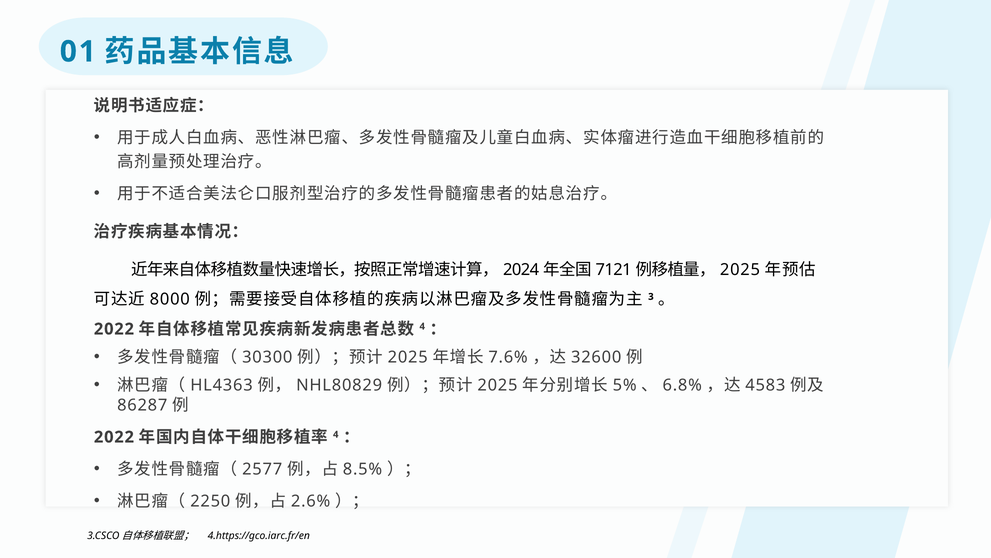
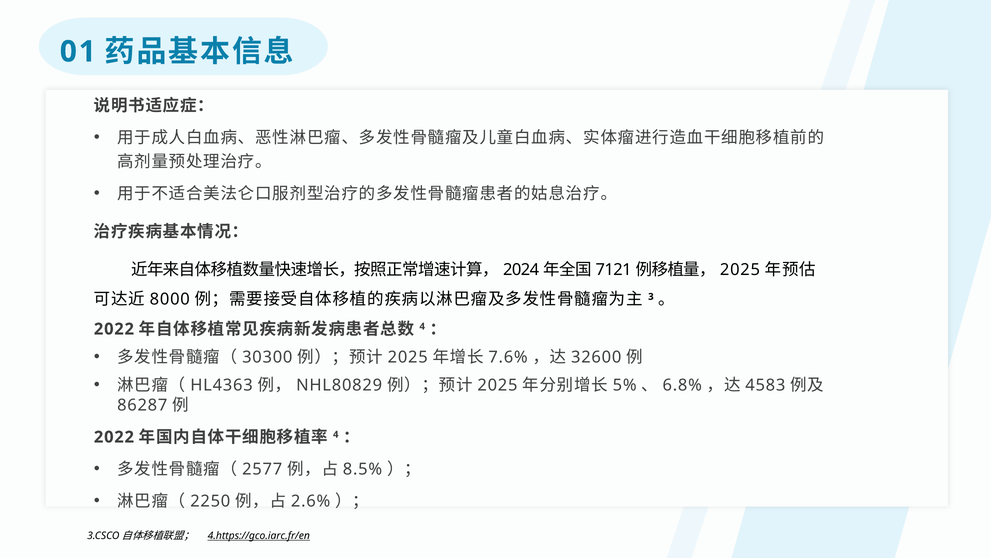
4.https://gco.iarc.fr/en underline: none -> present
